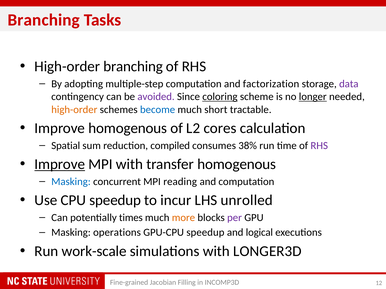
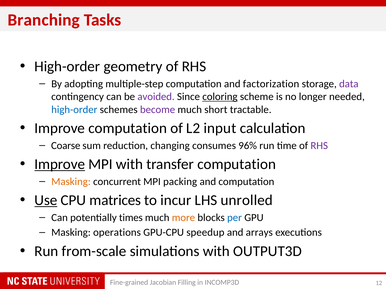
High-order branching: branching -> geometry
longer underline: present -> none
high-order at (74, 110) colour: orange -> blue
become colour: blue -> purple
Improve homogenous: homogenous -> computation
cores: cores -> input
Spatial: Spatial -> Coarse
compiled: compiled -> changing
38%: 38% -> 96%
transfer homogenous: homogenous -> computation
Masking at (71, 182) colour: blue -> orange
reading: reading -> packing
Use underline: none -> present
CPU speedup: speedup -> matrices
per colour: purple -> blue
logical: logical -> arrays
work-scale: work-scale -> from-scale
LONGER3D: LONGER3D -> OUTPUT3D
